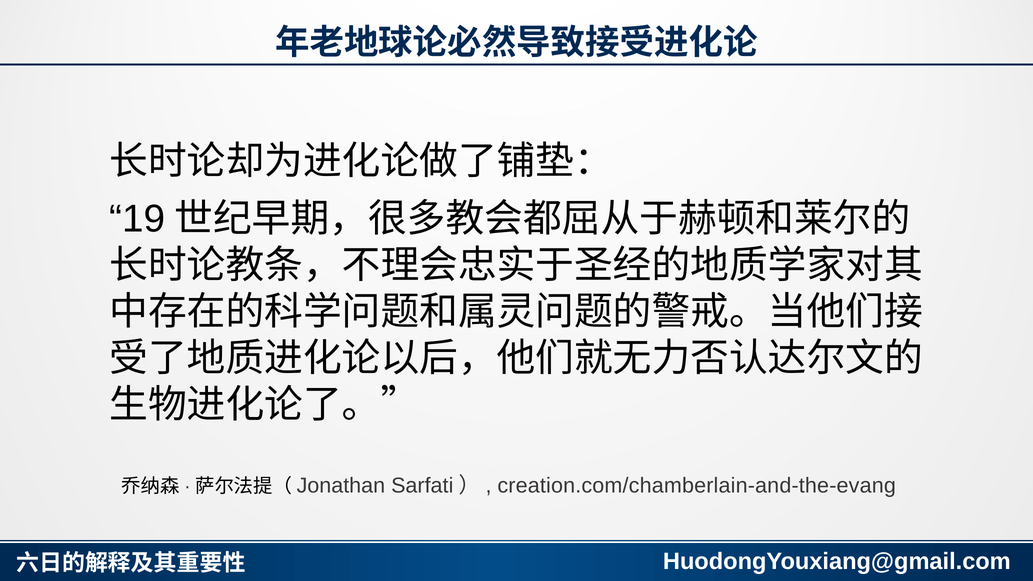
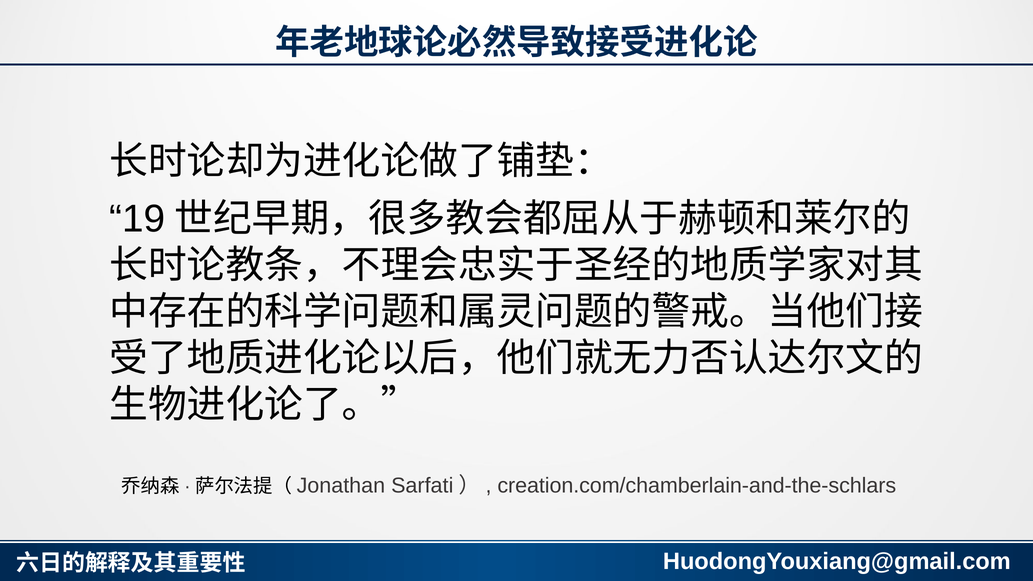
creation.com/chamberlain-and-the-evang: creation.com/chamberlain-and-the-evang -> creation.com/chamberlain-and-the-schlars
